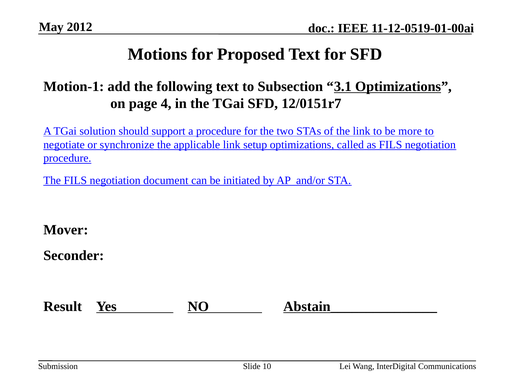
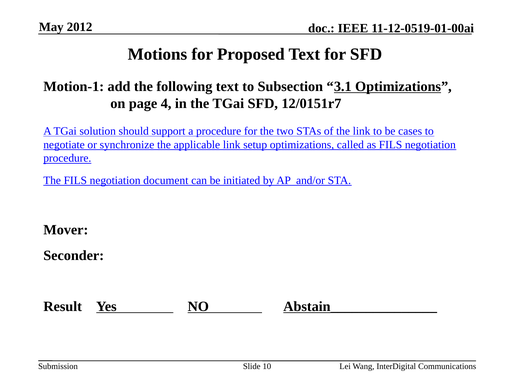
more: more -> cases
